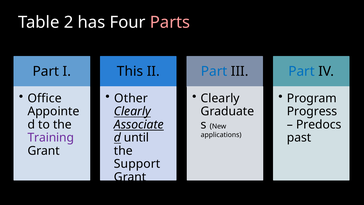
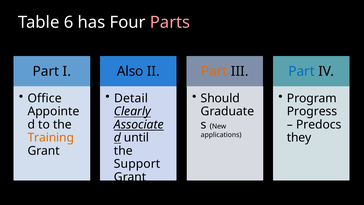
2: 2 -> 6
This: This -> Also
Part at (214, 71) colour: blue -> orange
Other: Other -> Detail
Clearly at (220, 98): Clearly -> Should
Training colour: purple -> orange
past: past -> they
